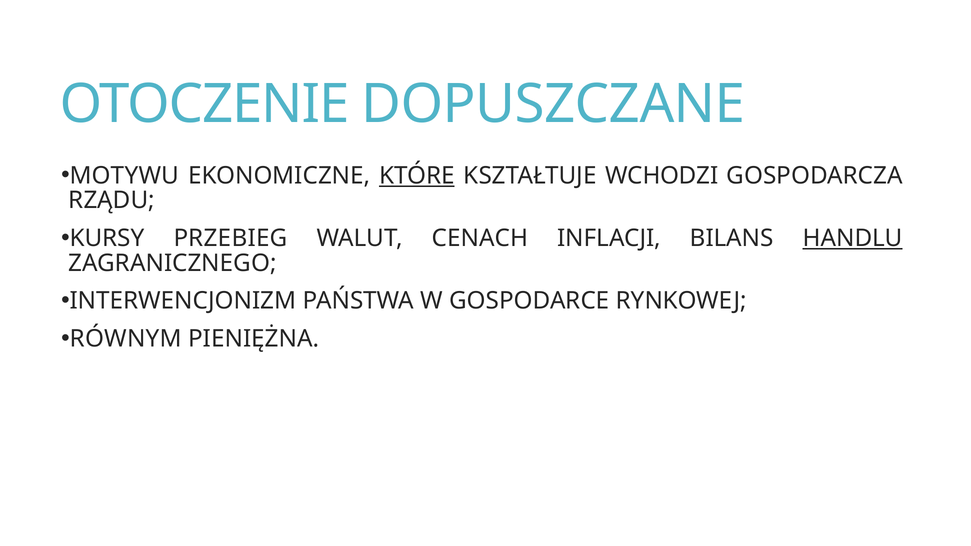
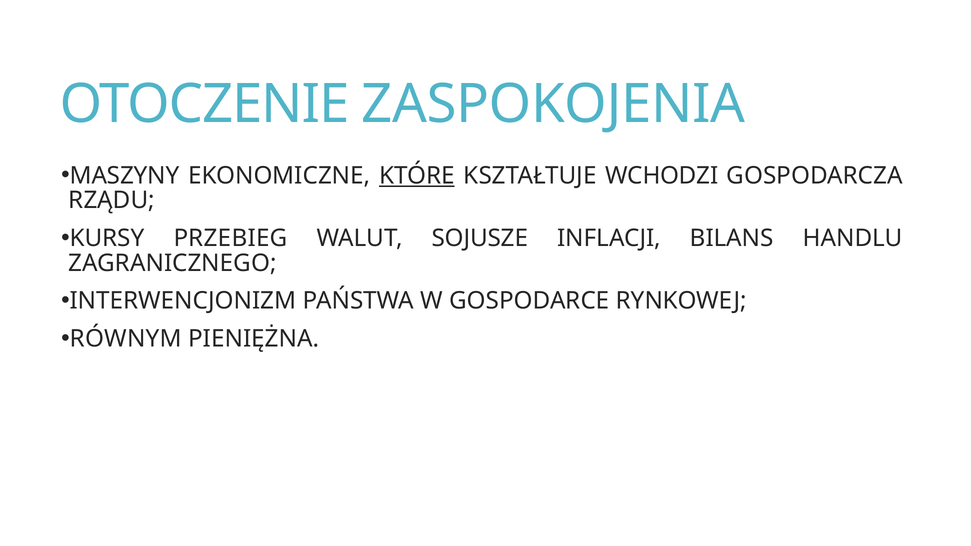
DOPUSZCZANE: DOPUSZCZANE -> ZASPOKOJENIA
MOTYWU: MOTYWU -> MASZYNY
CENACH: CENACH -> SOJUSZE
HANDLU underline: present -> none
